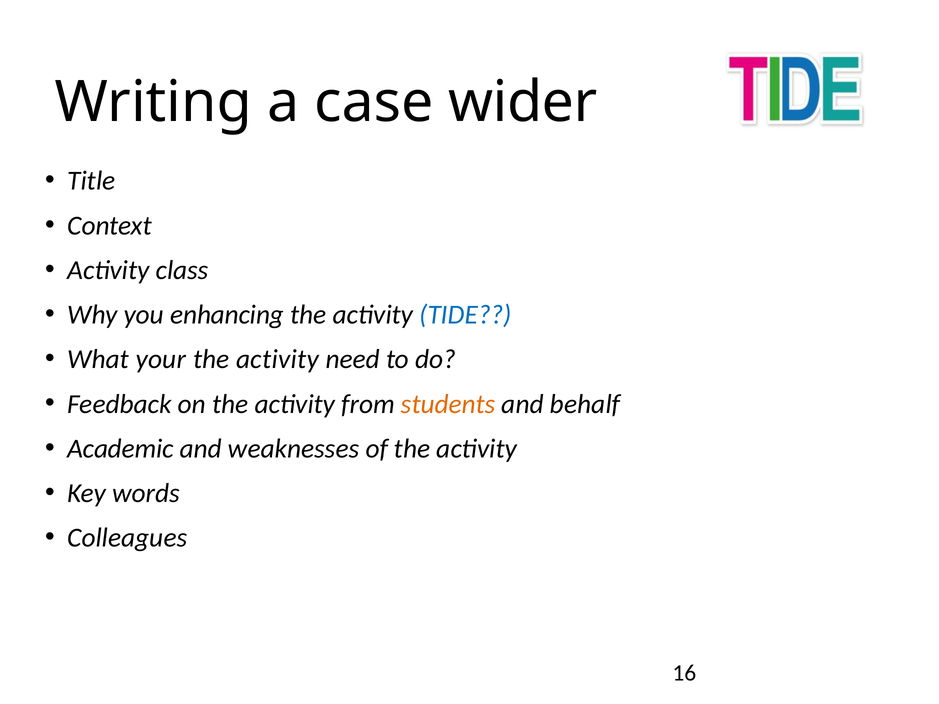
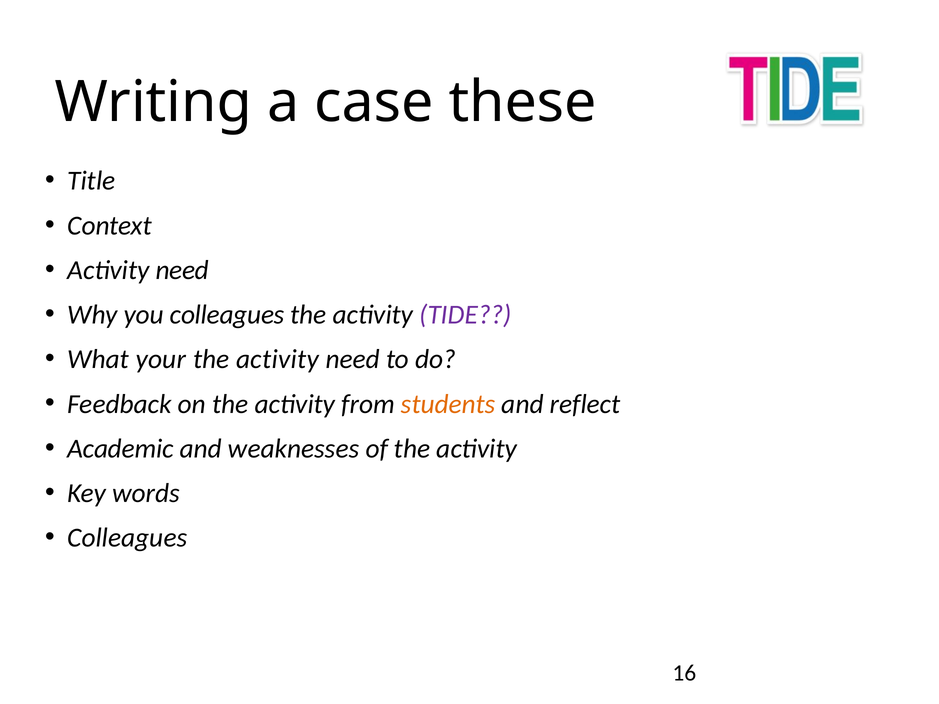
wider: wider -> these
class at (182, 270): class -> need
you enhancing: enhancing -> colleagues
TIDE colour: blue -> purple
behalf: behalf -> reflect
